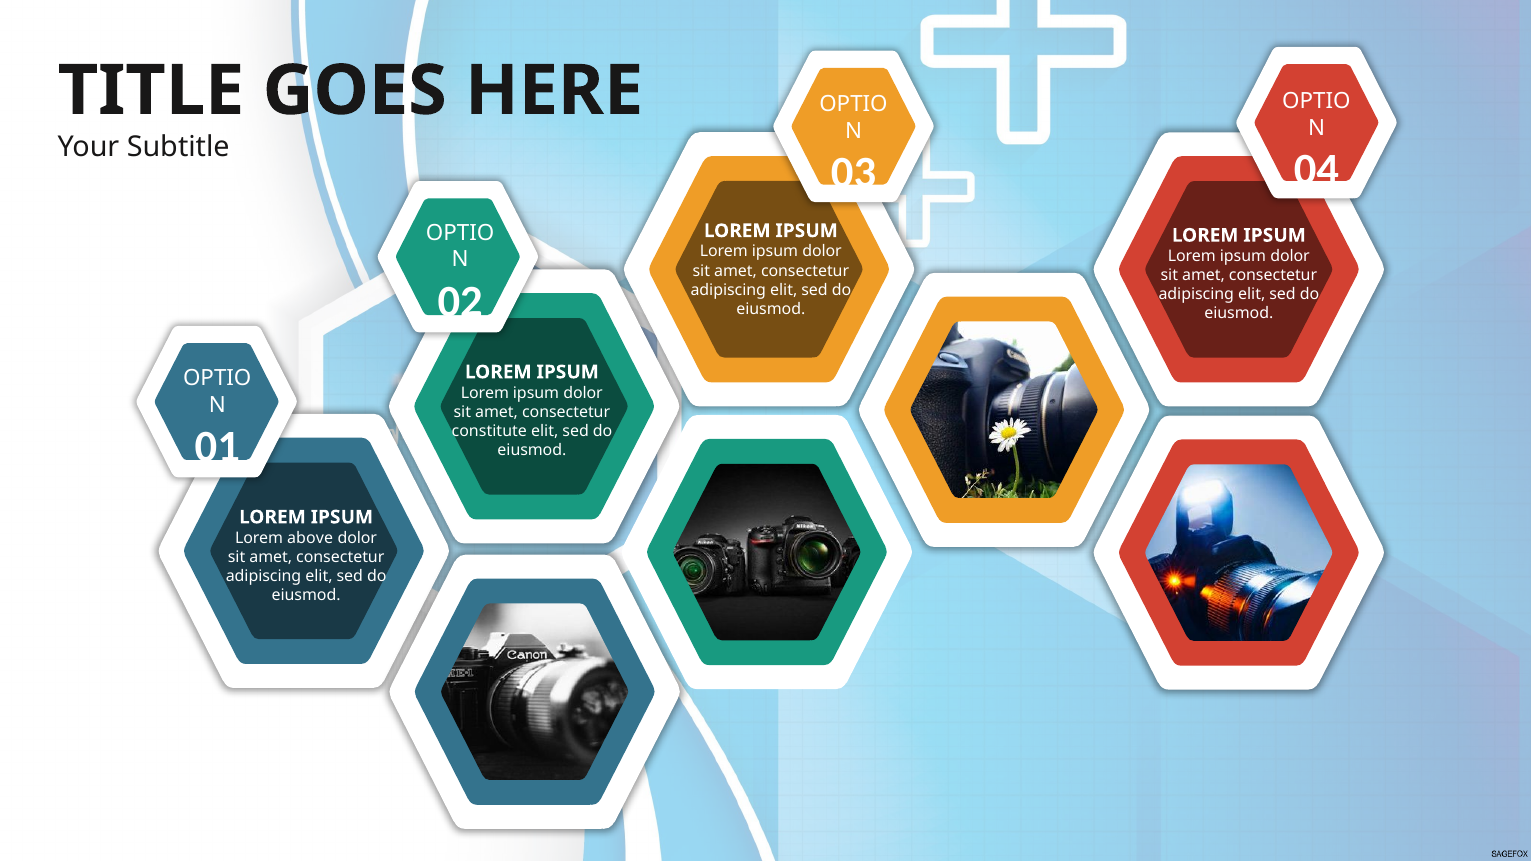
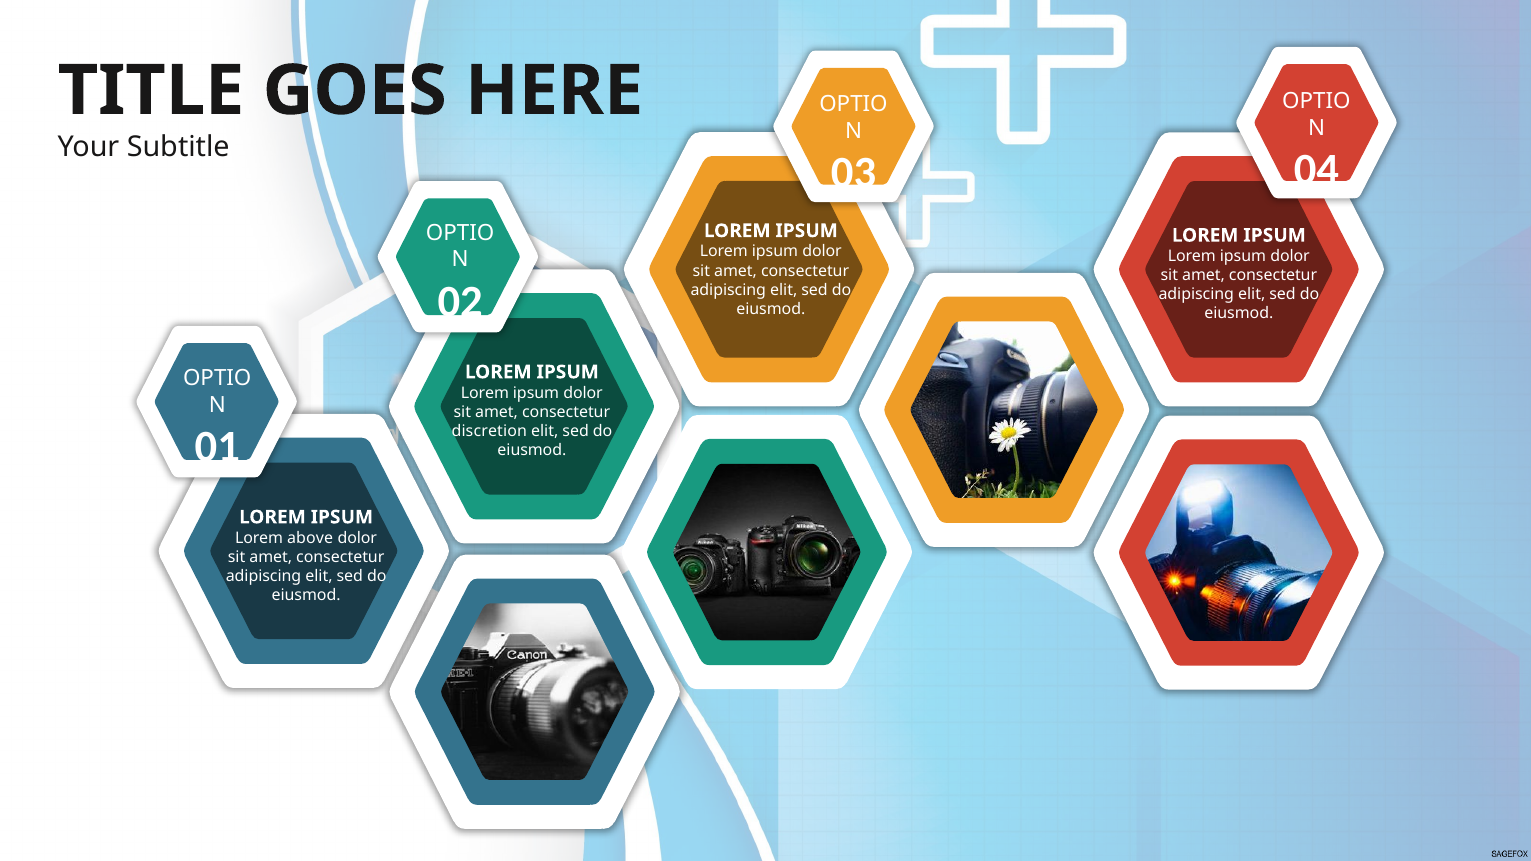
constitute: constitute -> discretion
